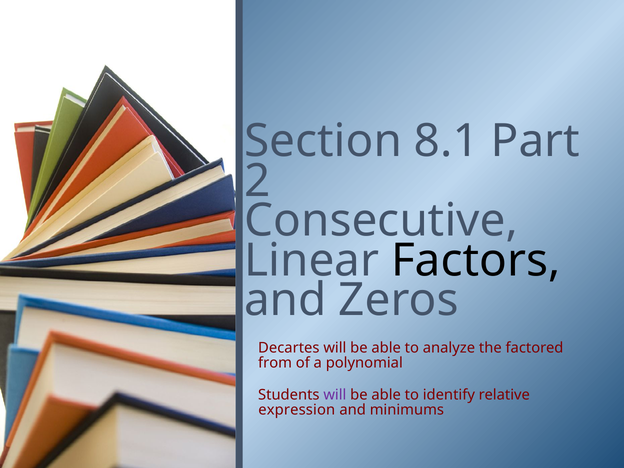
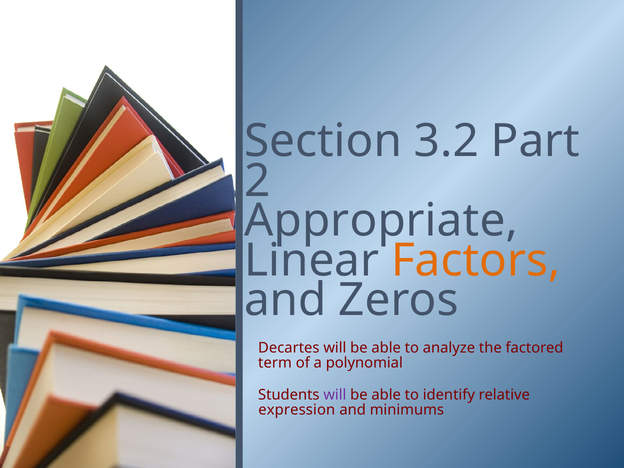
8.1: 8.1 -> 3.2
Consecutive: Consecutive -> Appropriate
Factors colour: black -> orange
from: from -> term
